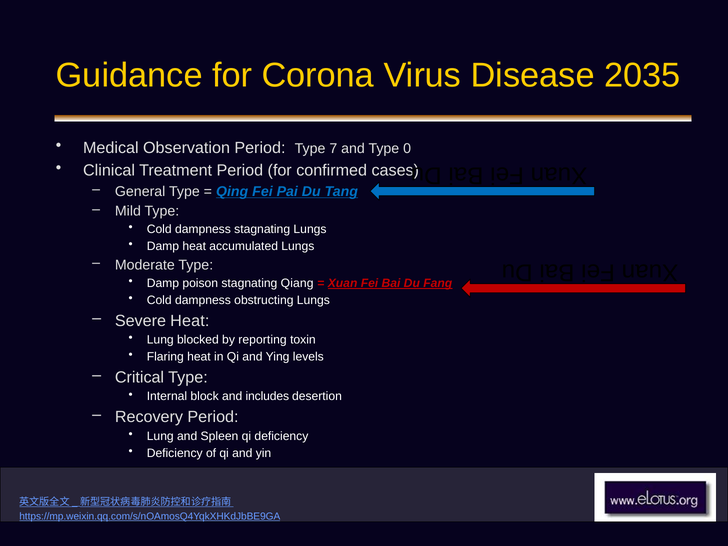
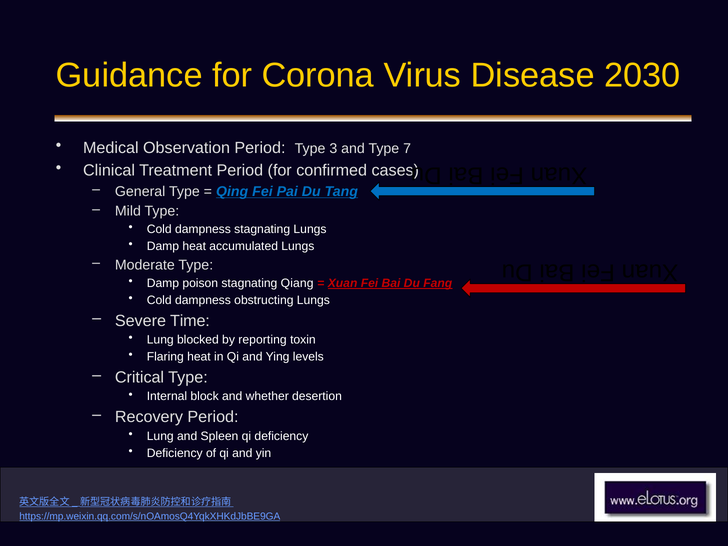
2035: 2035 -> 2030
7: 7 -> 3
0: 0 -> 7
Severe Heat: Heat -> Time
includes: includes -> whether
